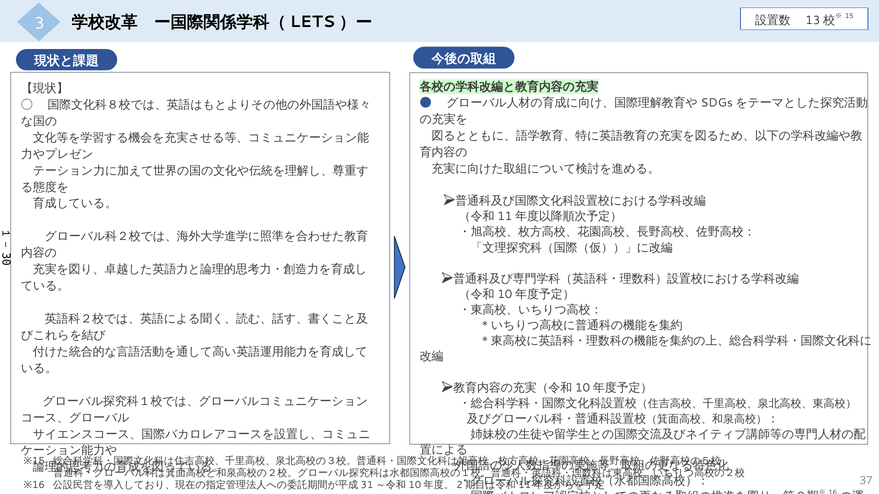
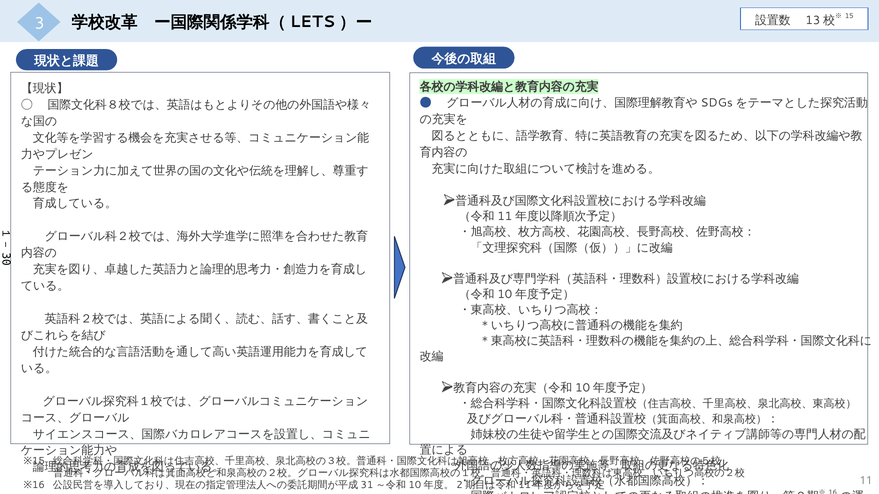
37: 37 -> 11
